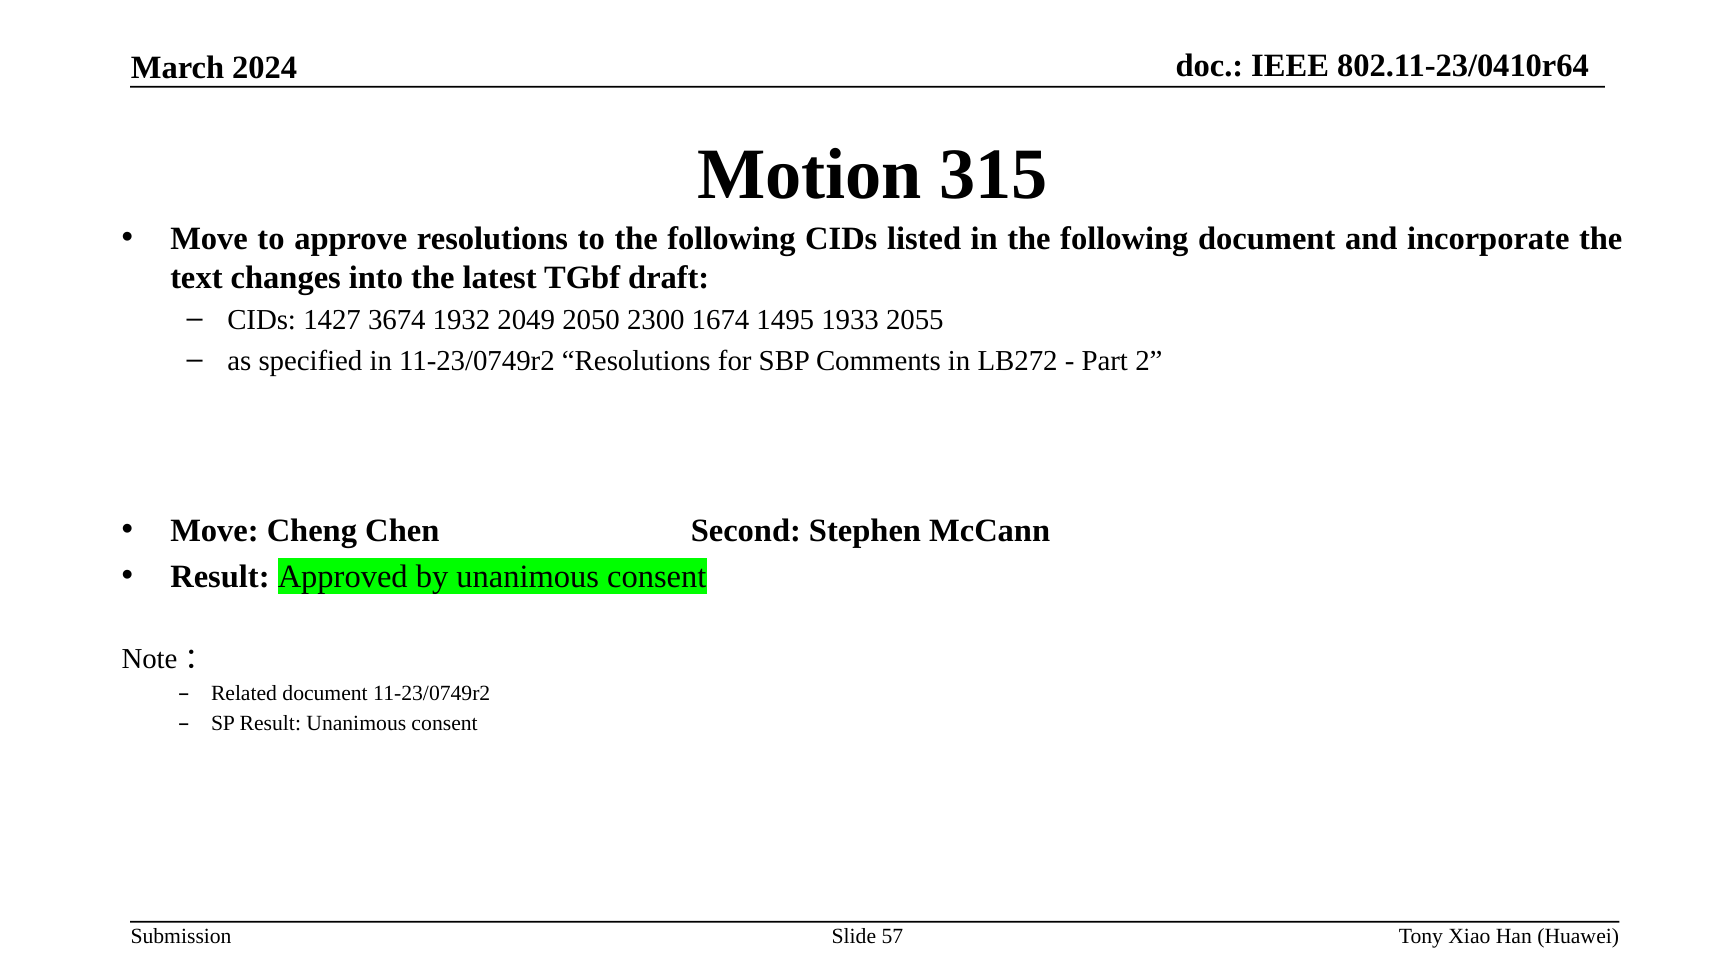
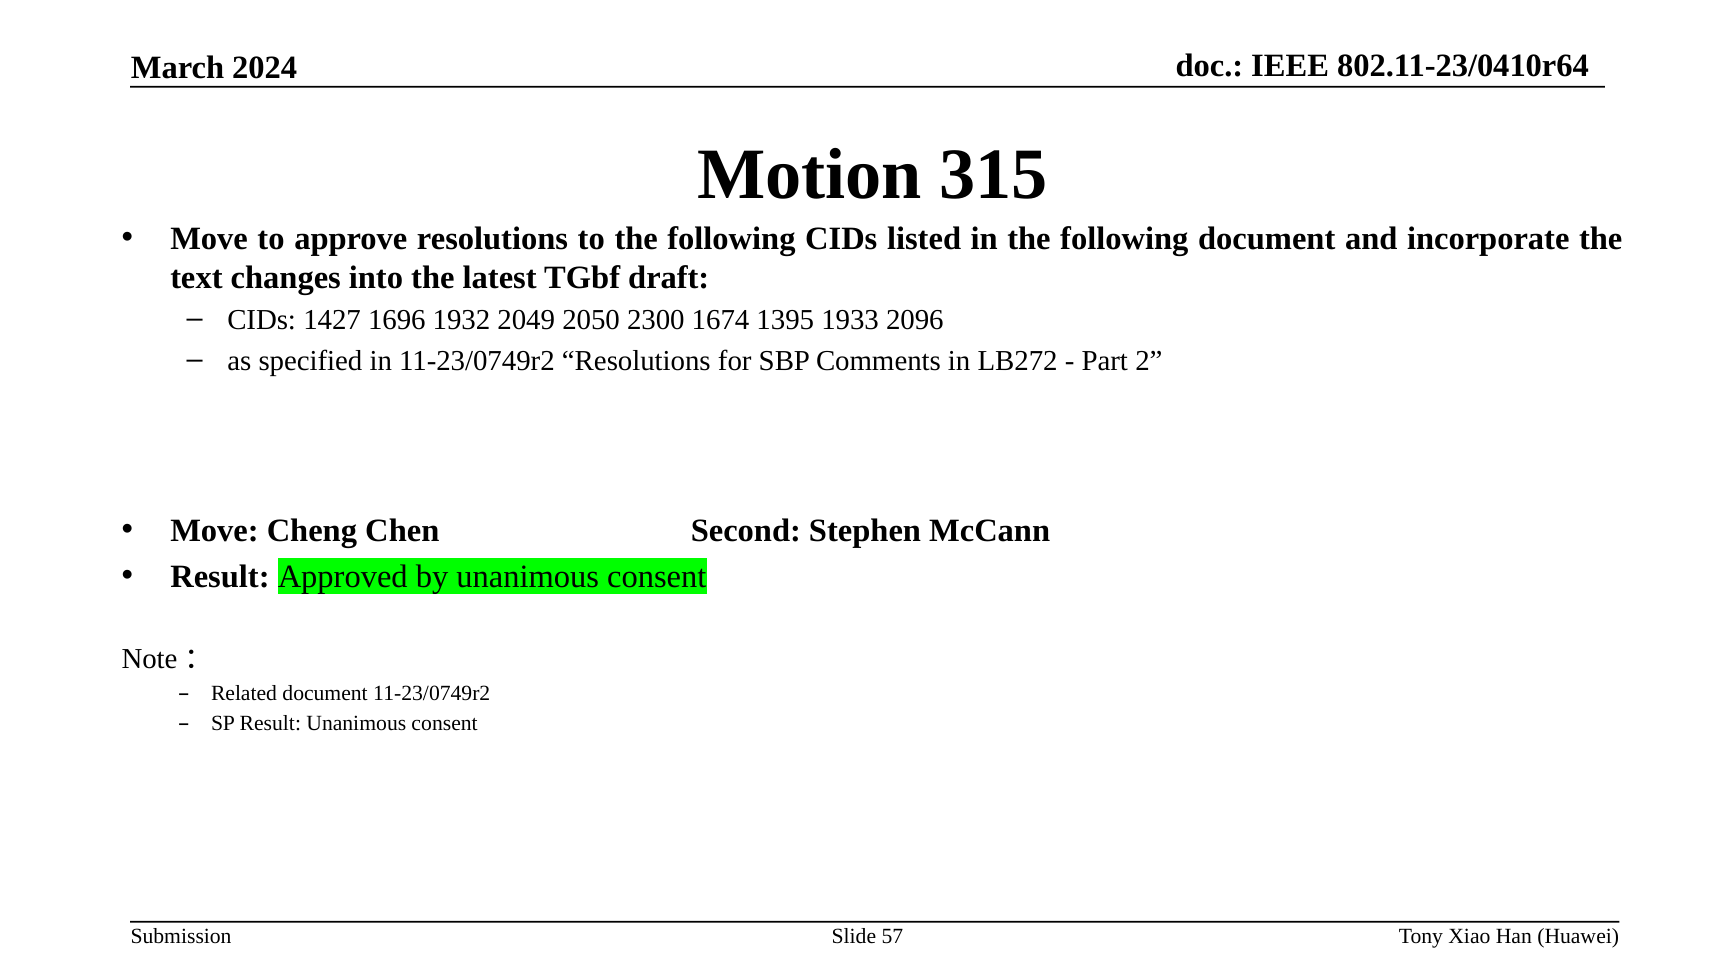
3674: 3674 -> 1696
1495: 1495 -> 1395
2055: 2055 -> 2096
